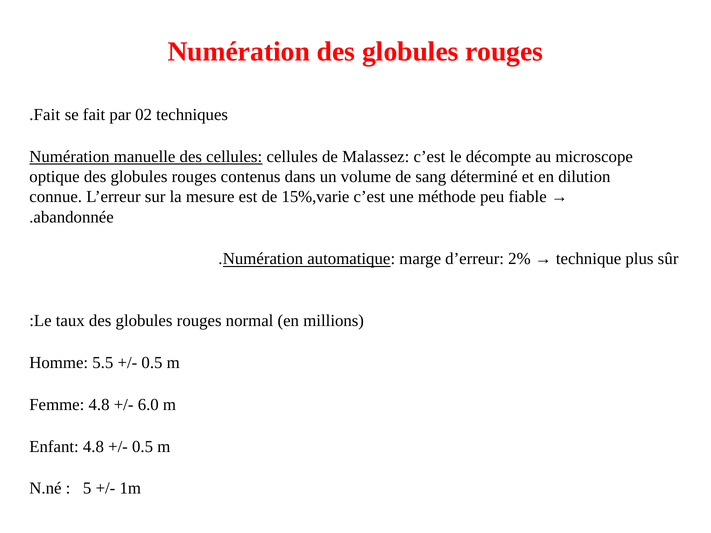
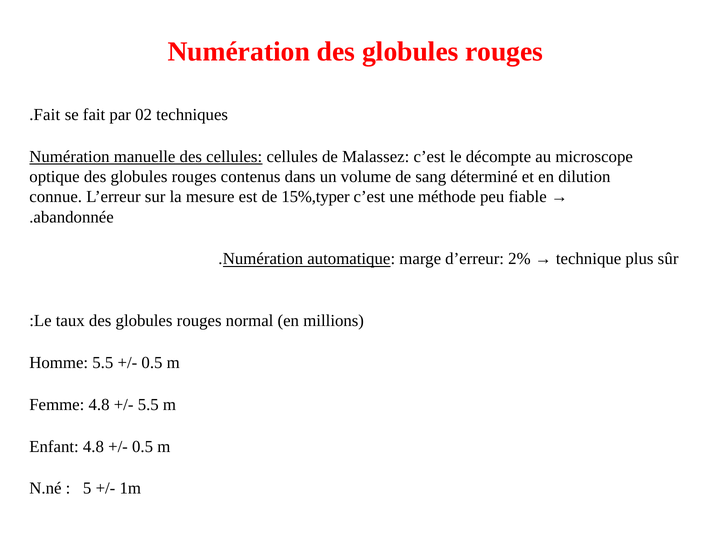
15%,varie: 15%,varie -> 15%,typer
6.0 at (148, 405): 6.0 -> 5.5
